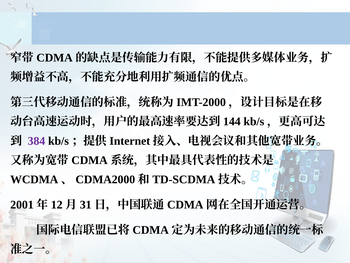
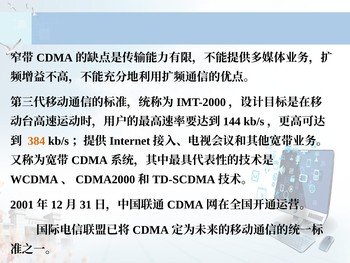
384 colour: purple -> orange
